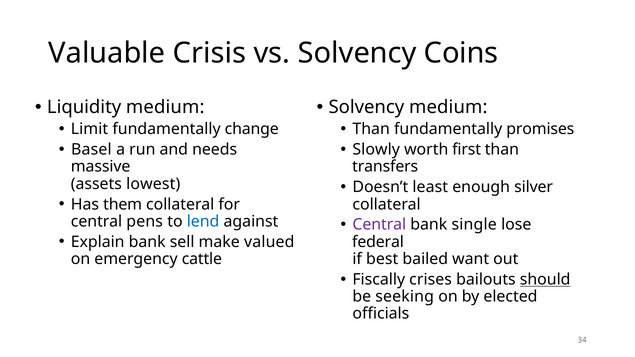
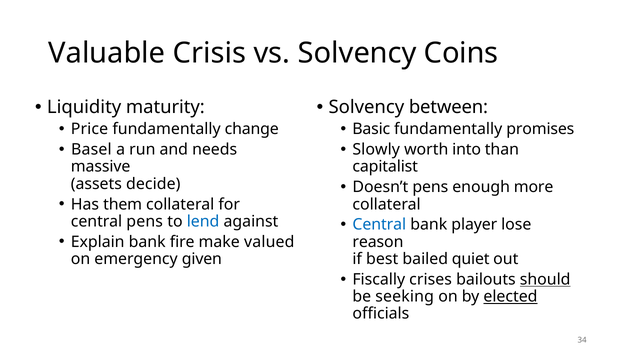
Liquidity medium: medium -> maturity
Solvency medium: medium -> between
Limit: Limit -> Price
Than at (371, 129): Than -> Basic
first: first -> into
transfers: transfers -> capitalist
Doesn’t least: least -> pens
silver: silver -> more
lowest: lowest -> decide
Central at (379, 225) colour: purple -> blue
single: single -> player
sell: sell -> fire
federal: federal -> reason
cattle: cattle -> given
want: want -> quiet
elected underline: none -> present
